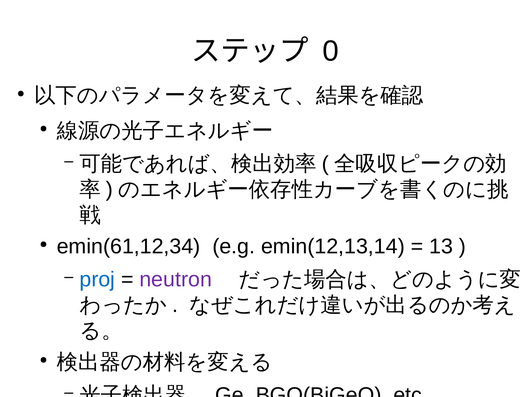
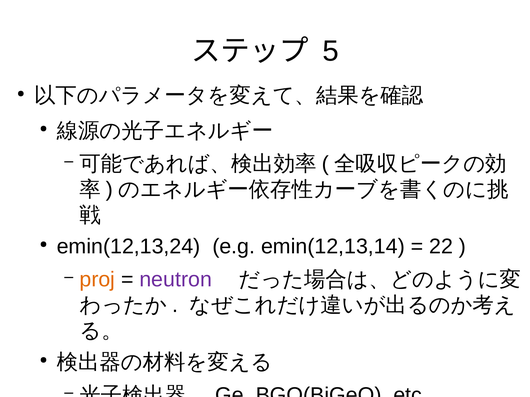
0: 0 -> 5
emin(61,12,34: emin(61,12,34 -> emin(12,13,24
13: 13 -> 22
proj colour: blue -> orange
